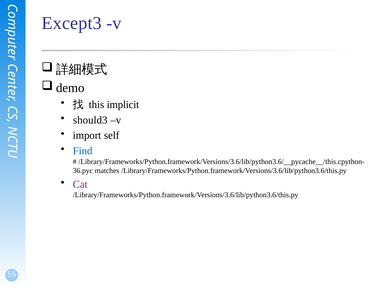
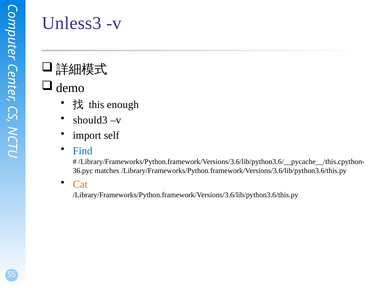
Except3: Except3 -> Unless3
implicit: implicit -> enough
Cat colour: purple -> orange
